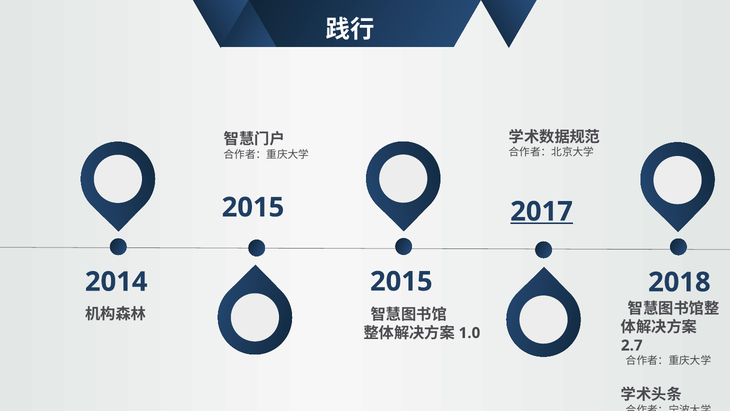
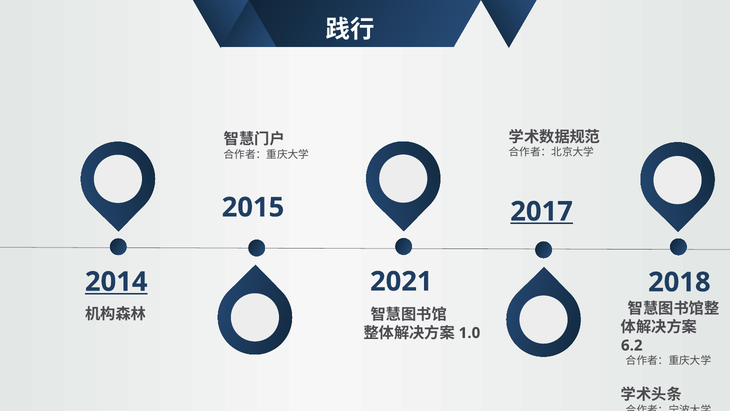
2015 at (401, 281): 2015 -> 2021
2014 underline: none -> present
2.7: 2.7 -> 6.2
